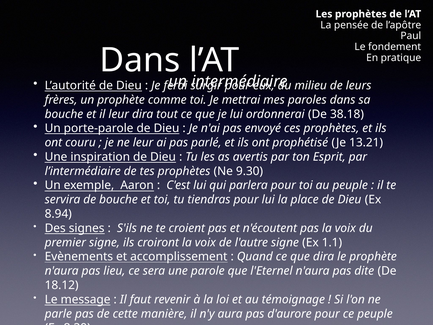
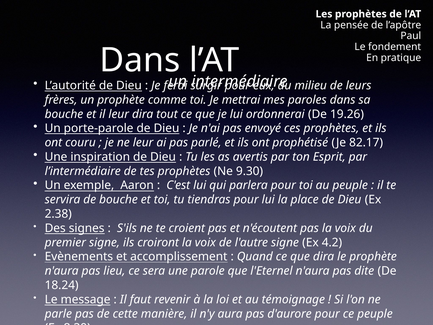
38.18: 38.18 -> 19.26
13.21: 13.21 -> 82.17
8.94: 8.94 -> 2.38
1.1: 1.1 -> 4.2
18.12: 18.12 -> 18.24
